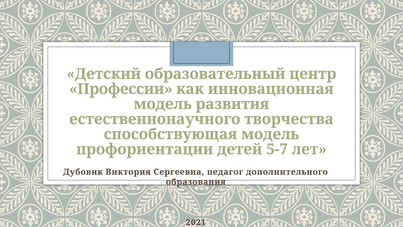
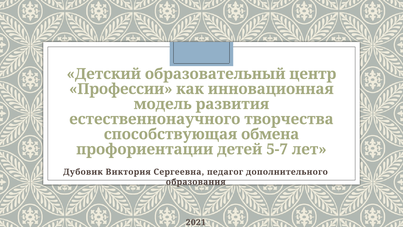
способствующая модель: модель -> обмена
